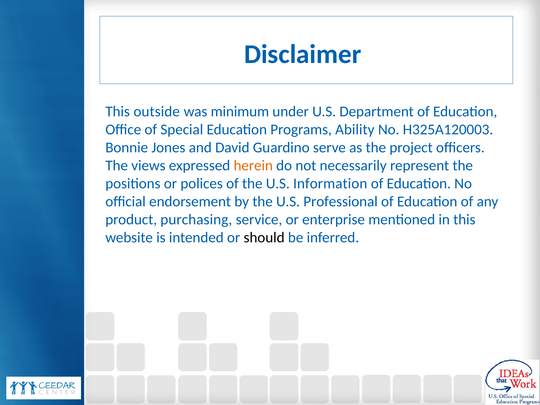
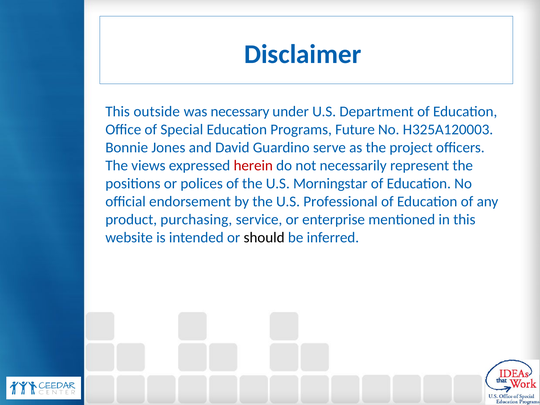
minimum: minimum -> necessary
Ability: Ability -> Future
herein colour: orange -> red
Information: Information -> Morningstar
